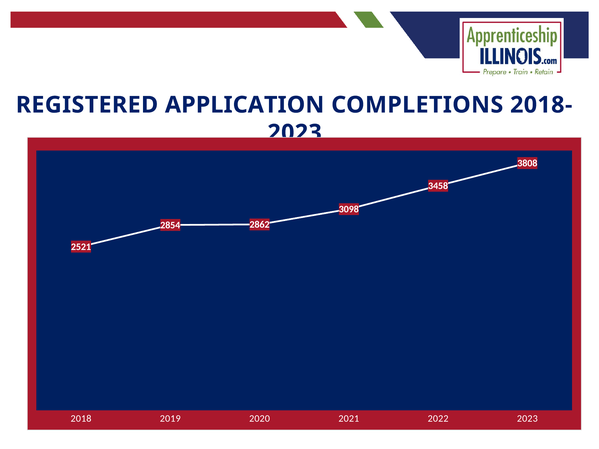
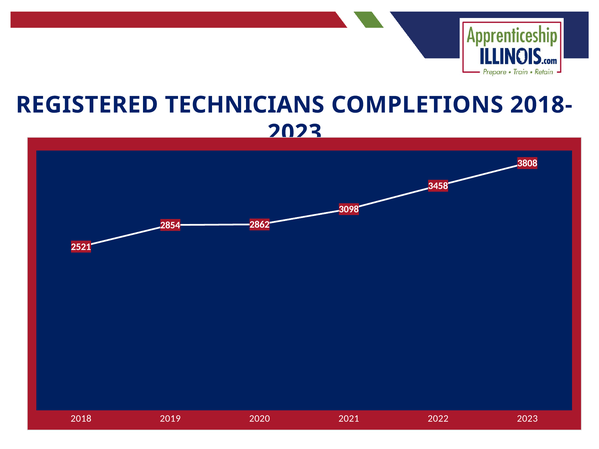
APPLICATION: APPLICATION -> TECHNICIANS
